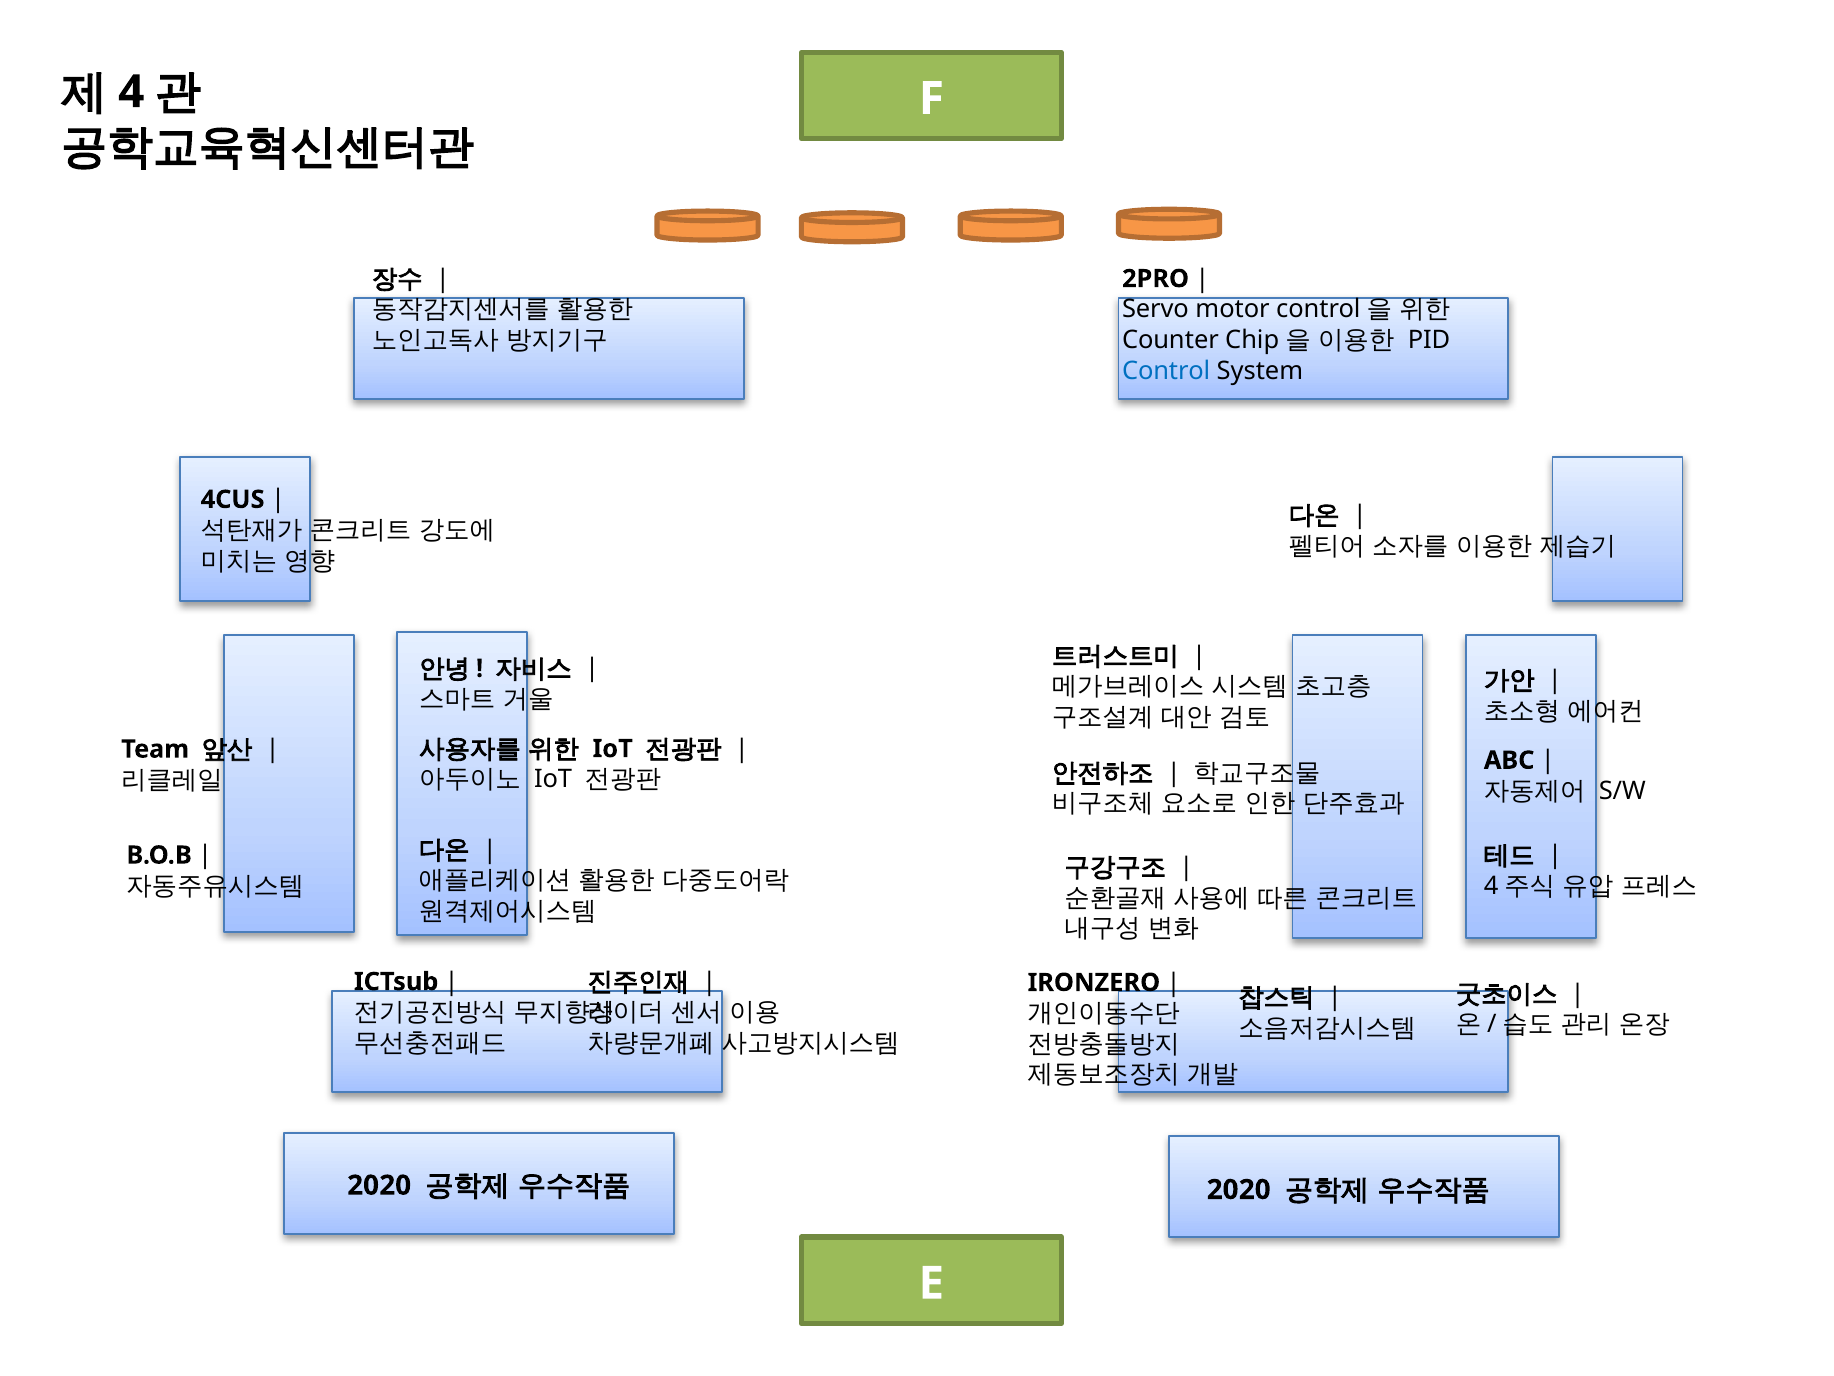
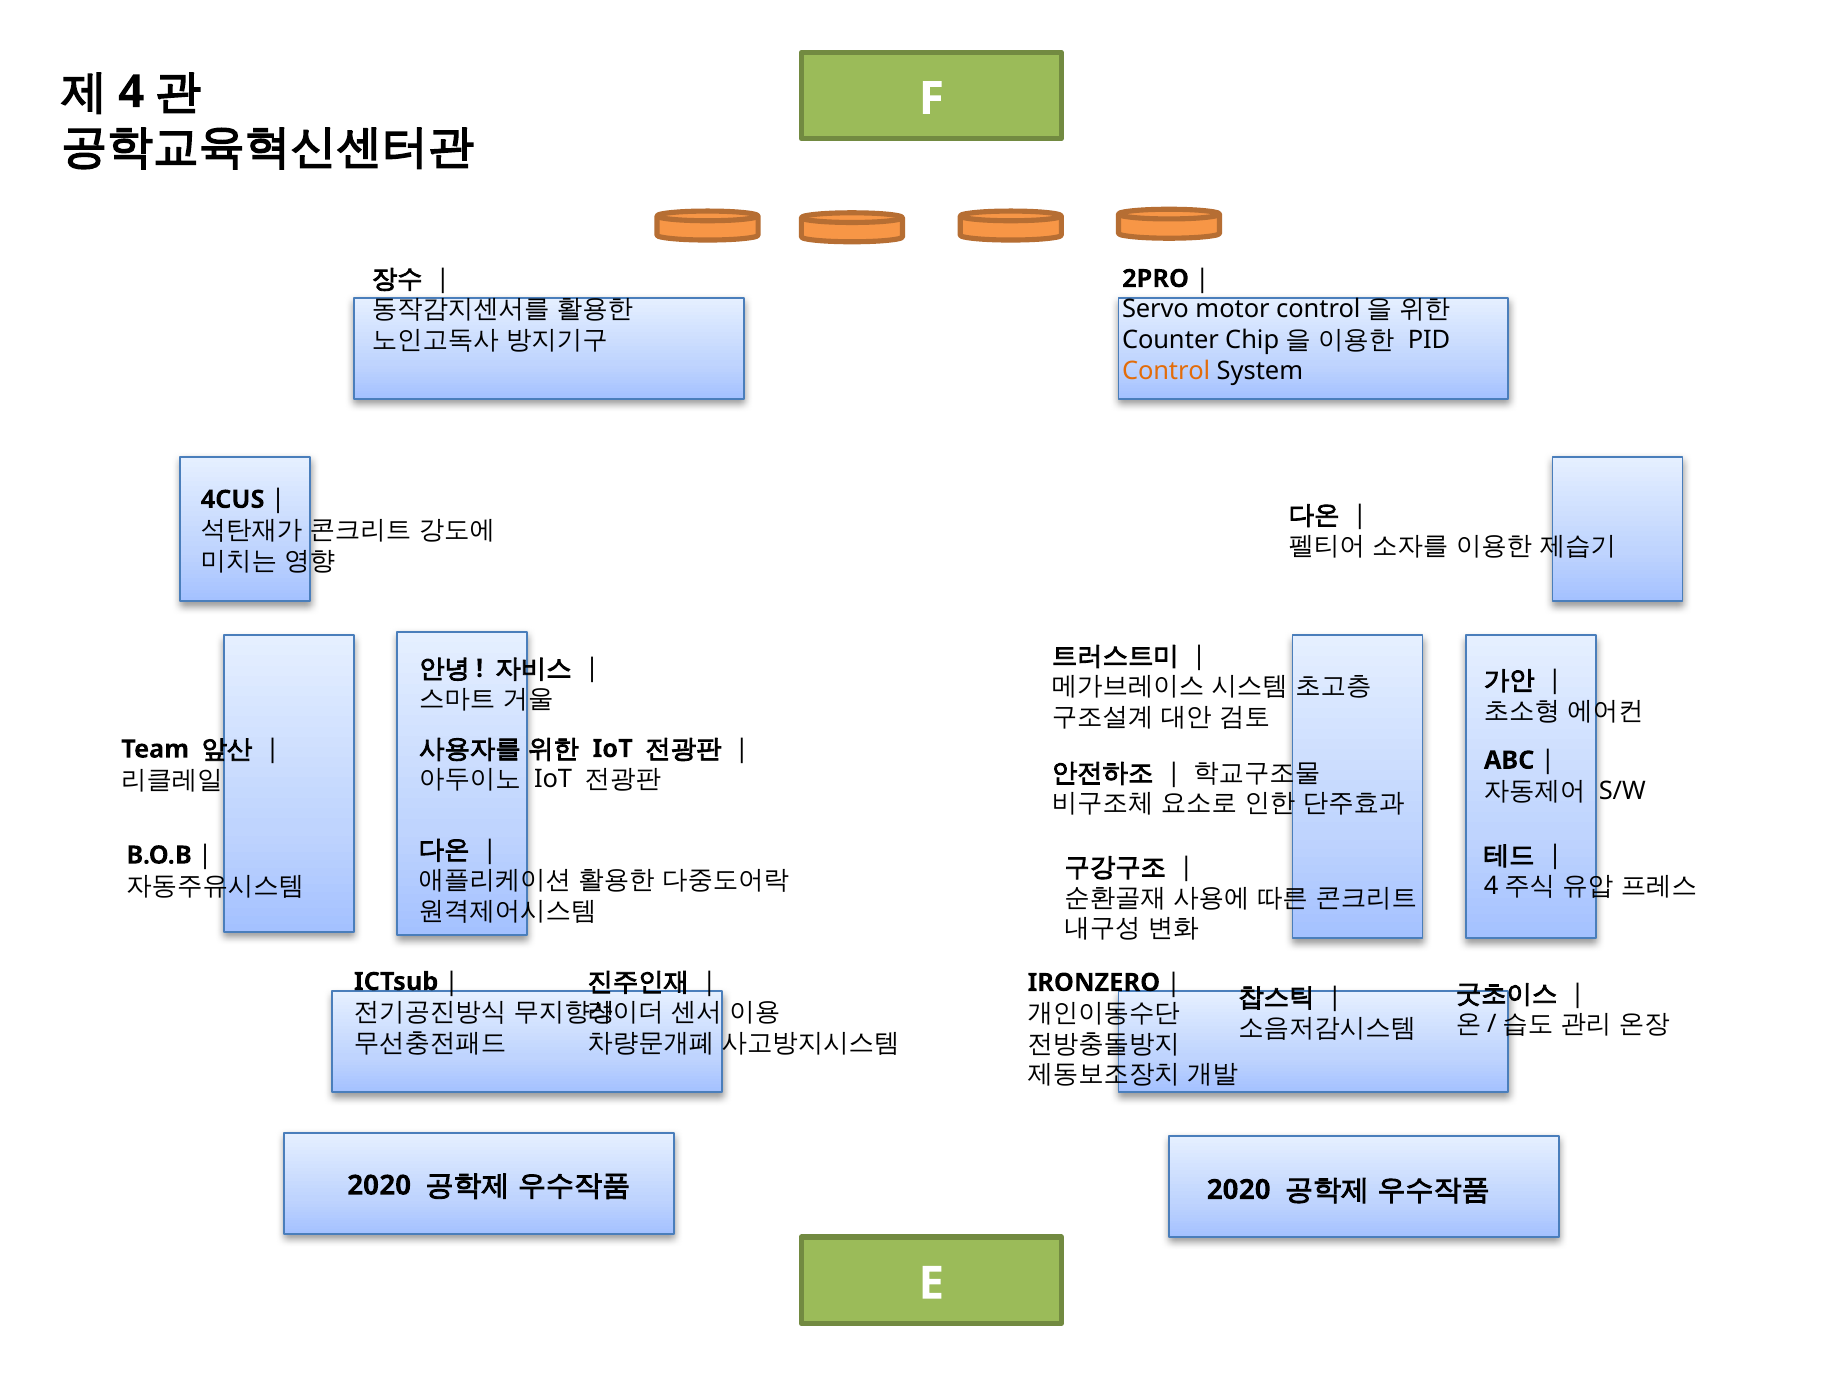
Control colour: blue -> orange
